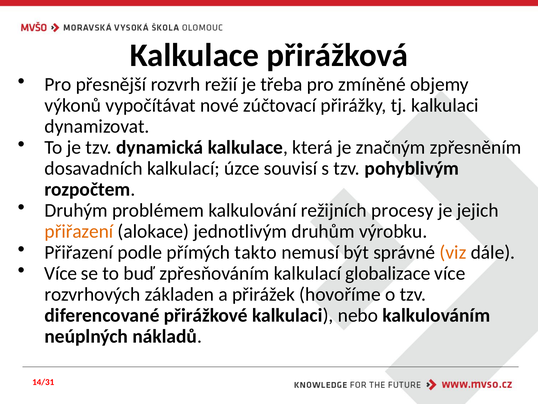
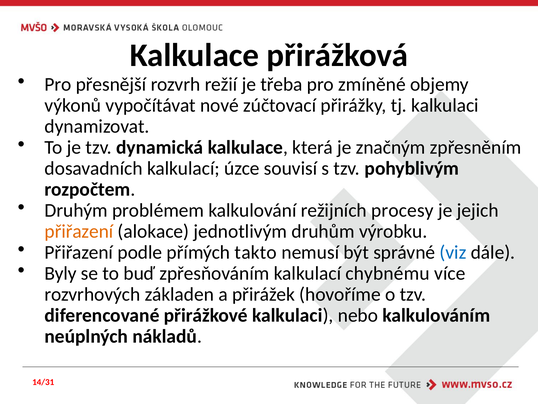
viz colour: orange -> blue
Více at (61, 273): Více -> Byly
globalizace: globalizace -> chybnému
